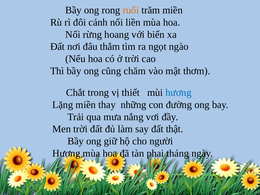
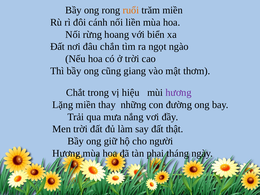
thẳm: thẳm -> chắn
chăm: chăm -> giang
thiết: thiết -> hiệu
hương at (178, 93) colour: blue -> purple
